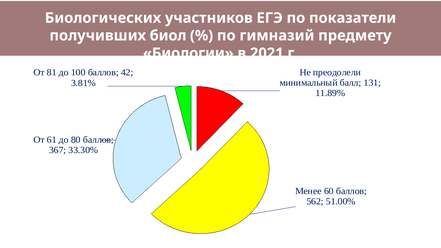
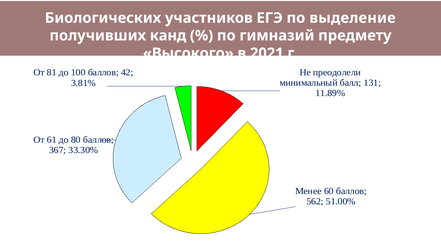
показатели: показатели -> выделение
биол: биол -> канд
Биологии: Биологии -> Высокого
